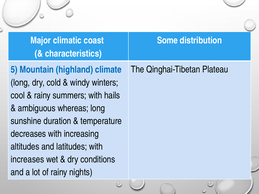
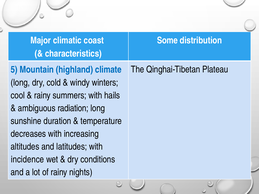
whereas: whereas -> radiation
increases: increases -> incidence
